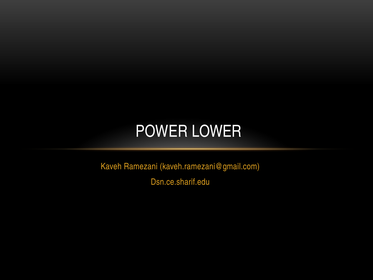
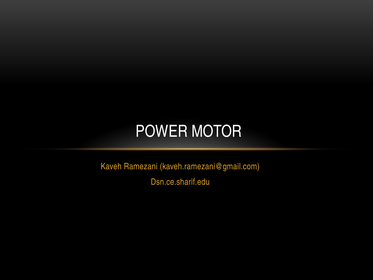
LOWER: LOWER -> MOTOR
